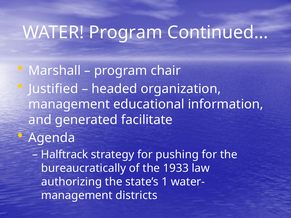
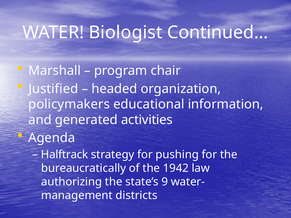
WATER Program: Program -> Biologist
management at (69, 104): management -> policymakers
facilitate: facilitate -> activities
1933: 1933 -> 1942
1: 1 -> 9
